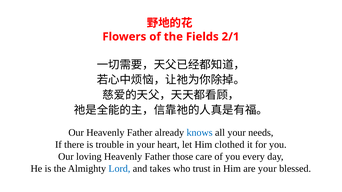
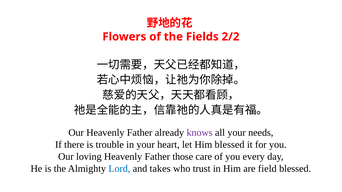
2/1: 2/1 -> 2/2
knows colour: blue -> purple
Him clothed: clothed -> blessed
are your: your -> field
